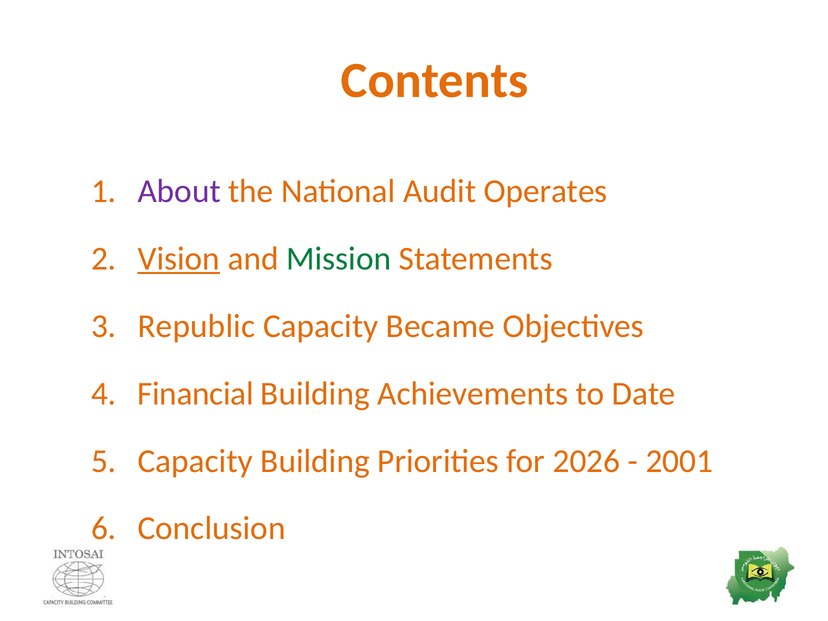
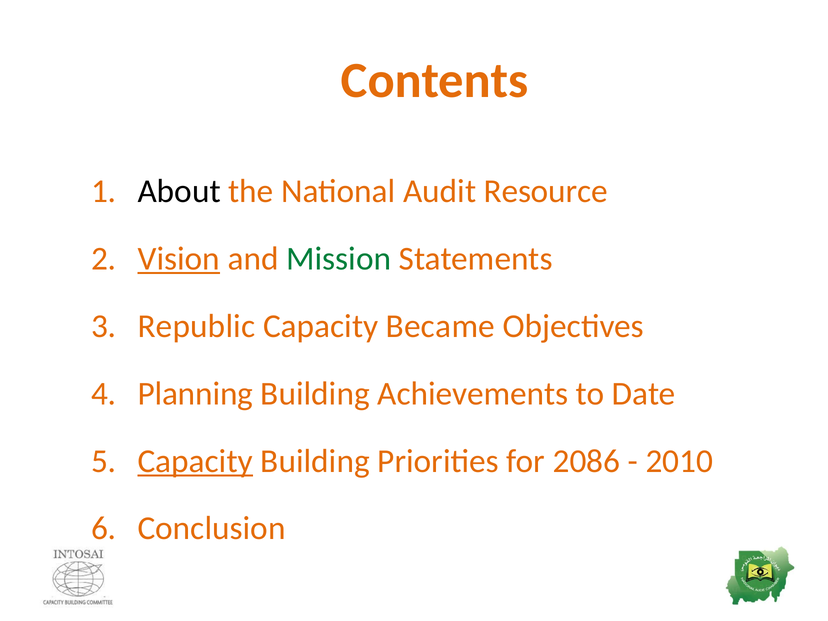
About colour: purple -> black
Operates: Operates -> Resource
Financial: Financial -> Planning
Capacity at (195, 461) underline: none -> present
2026: 2026 -> 2086
2001: 2001 -> 2010
